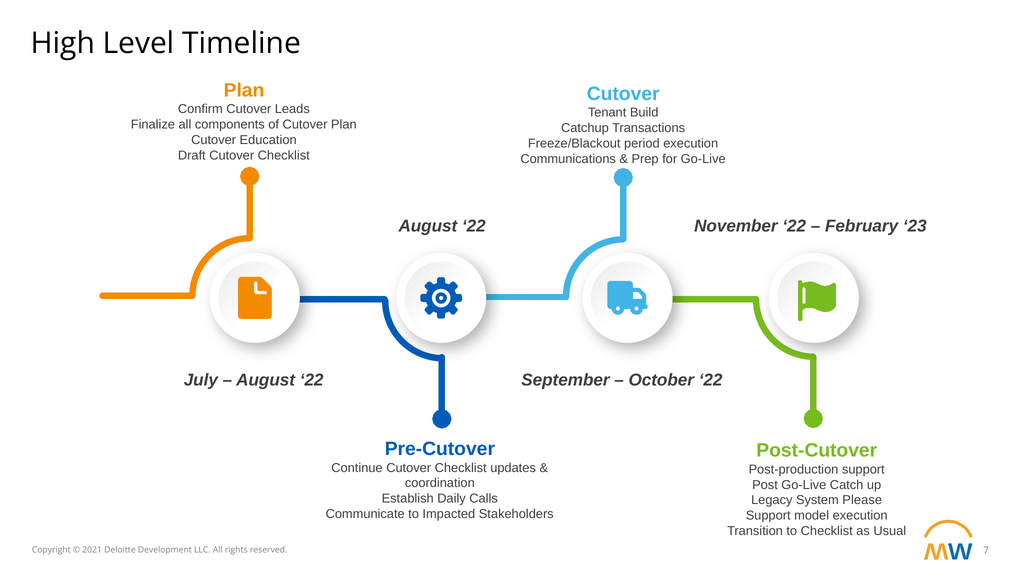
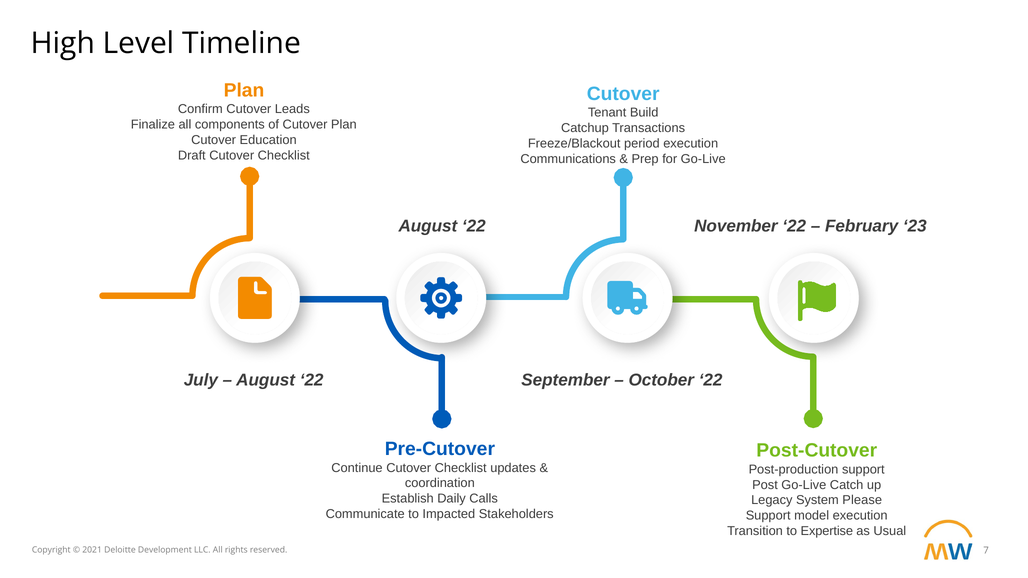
to Checklist: Checklist -> Expertise
